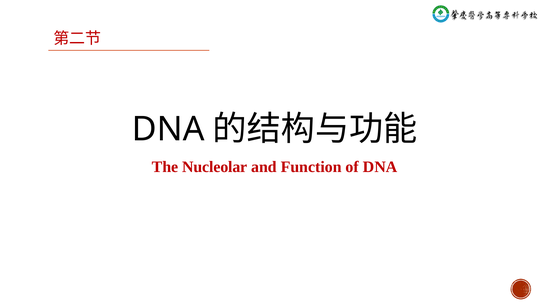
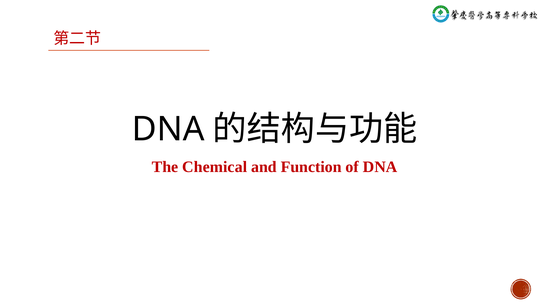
Nucleolar: Nucleolar -> Chemical
